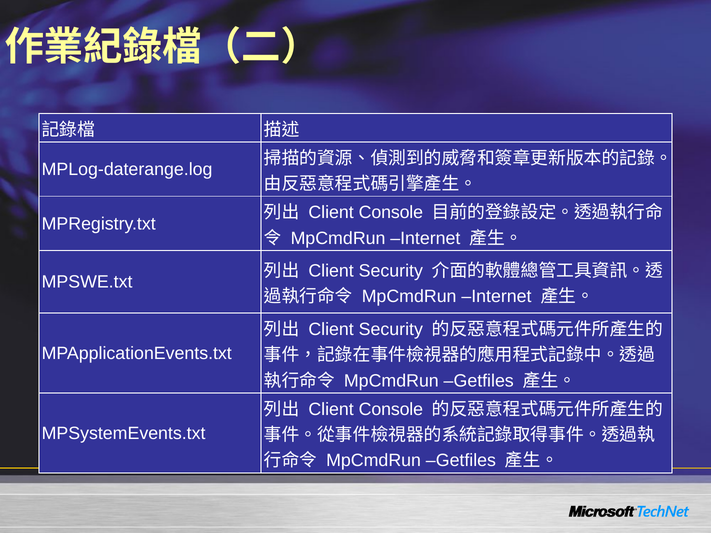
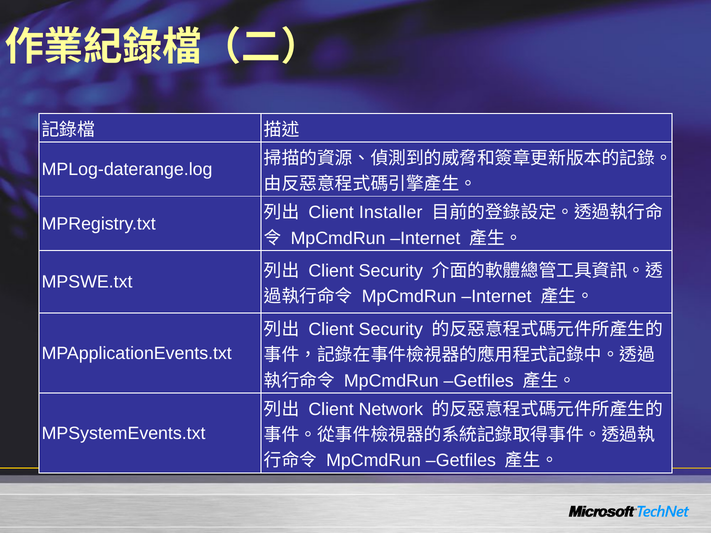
Console at (391, 213): Console -> Installer
Console at (391, 409): Console -> Network
